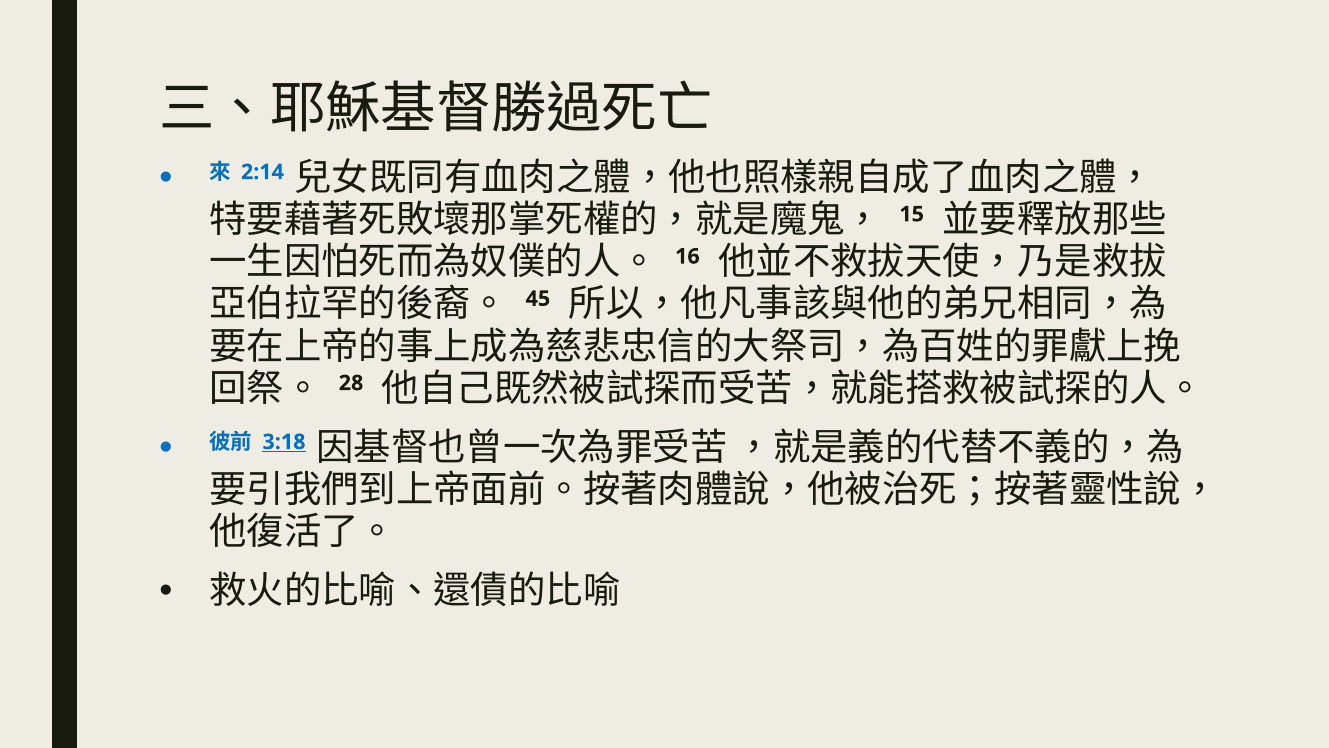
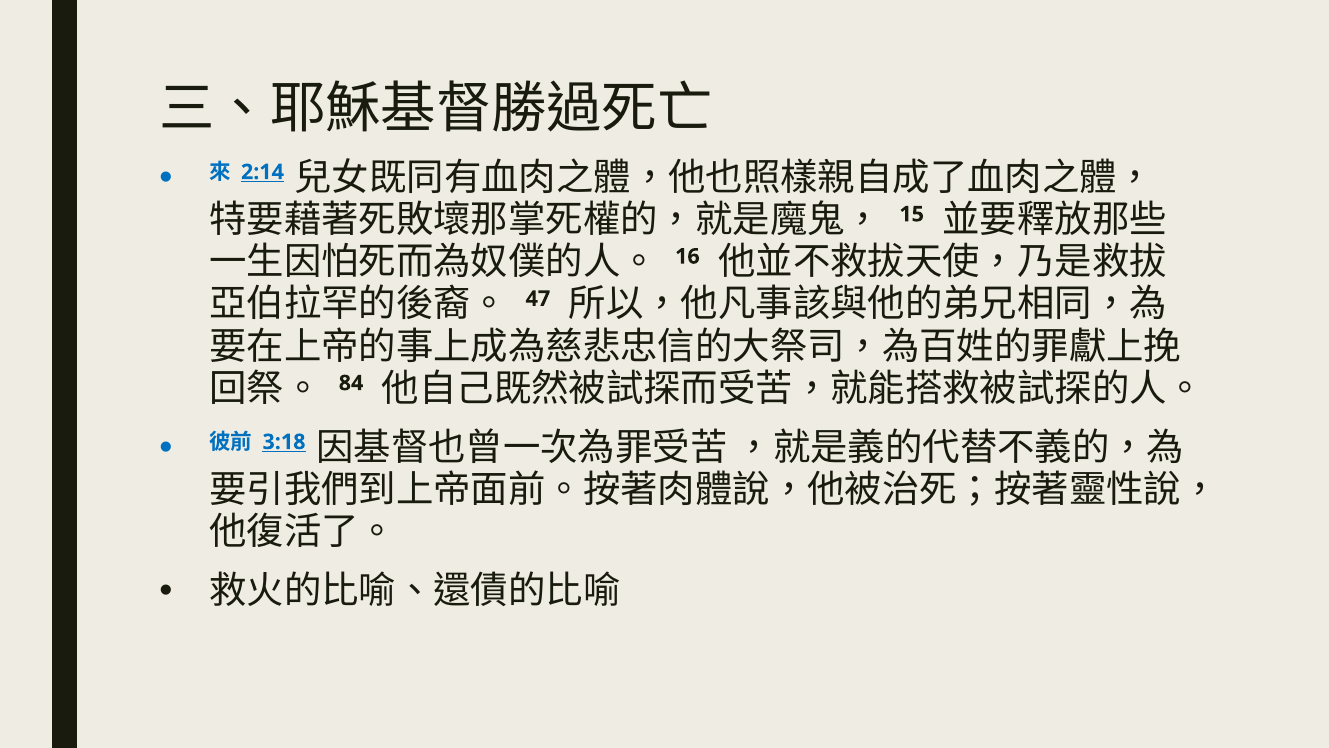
2:14 underline: none -> present
45: 45 -> 47
28: 28 -> 84
